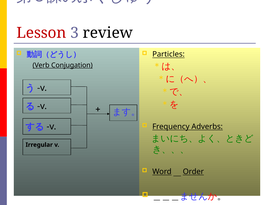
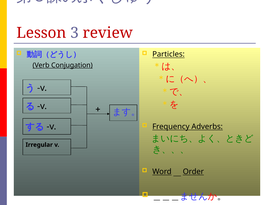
review colour: black -> red
